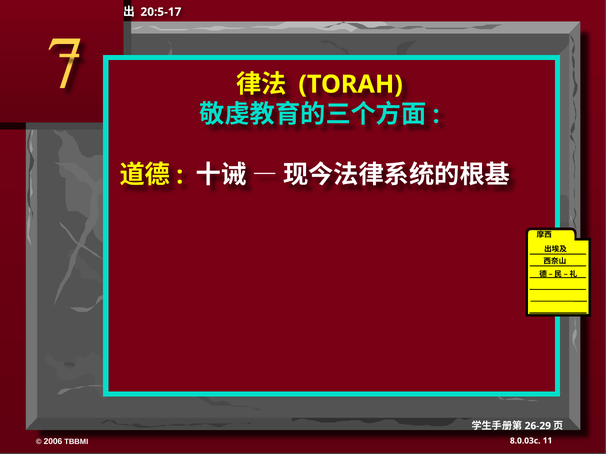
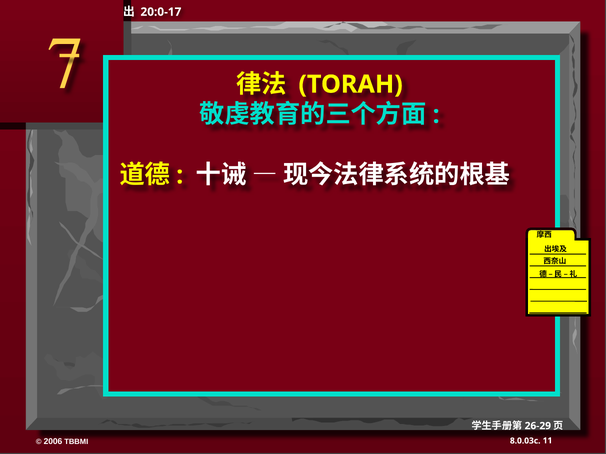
20:5-17: 20:5-17 -> 20:0-17
